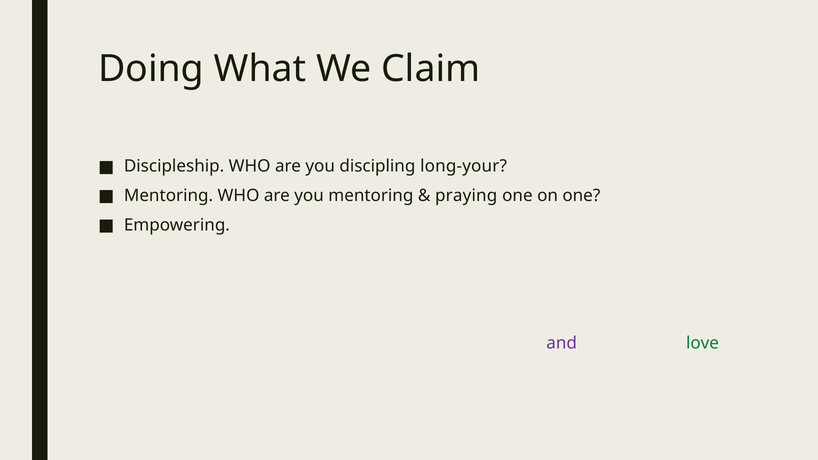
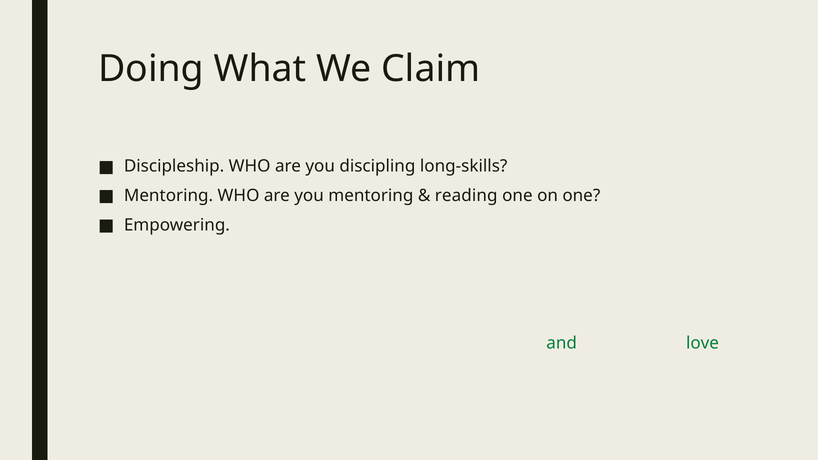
long-your: long-your -> long-skills
praying at (466, 196): praying -> reading
and at (562, 343) colour: purple -> green
